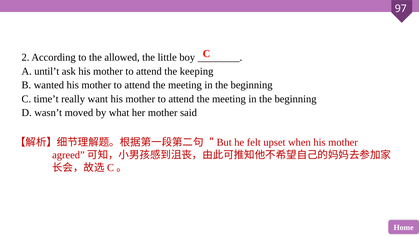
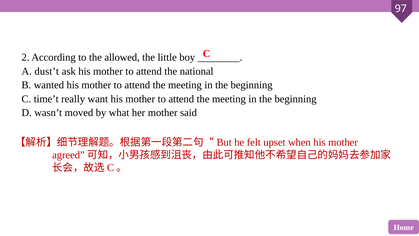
until’t: until’t -> dust’t
keeping: keeping -> national
